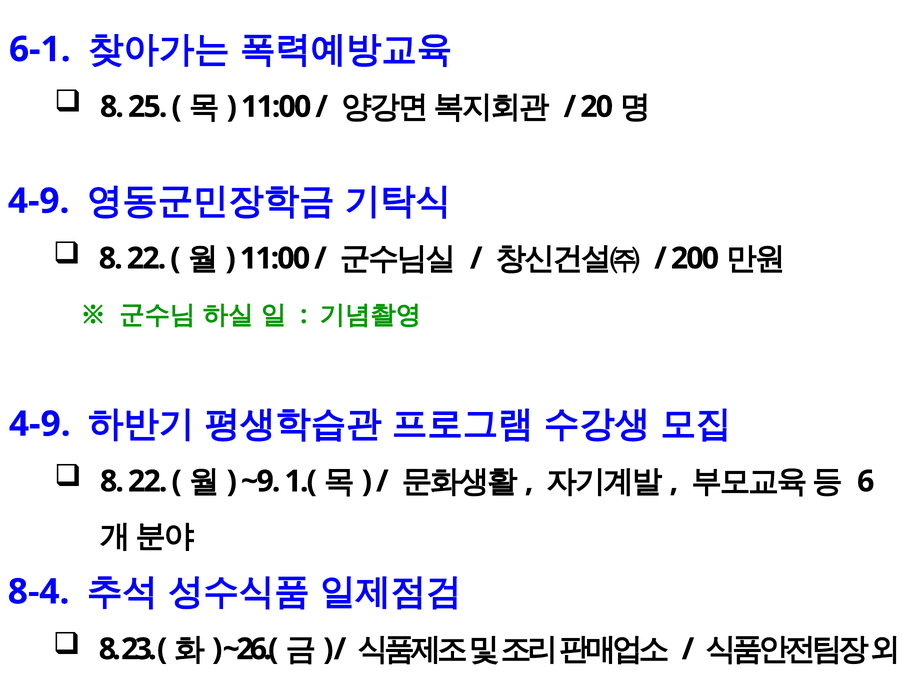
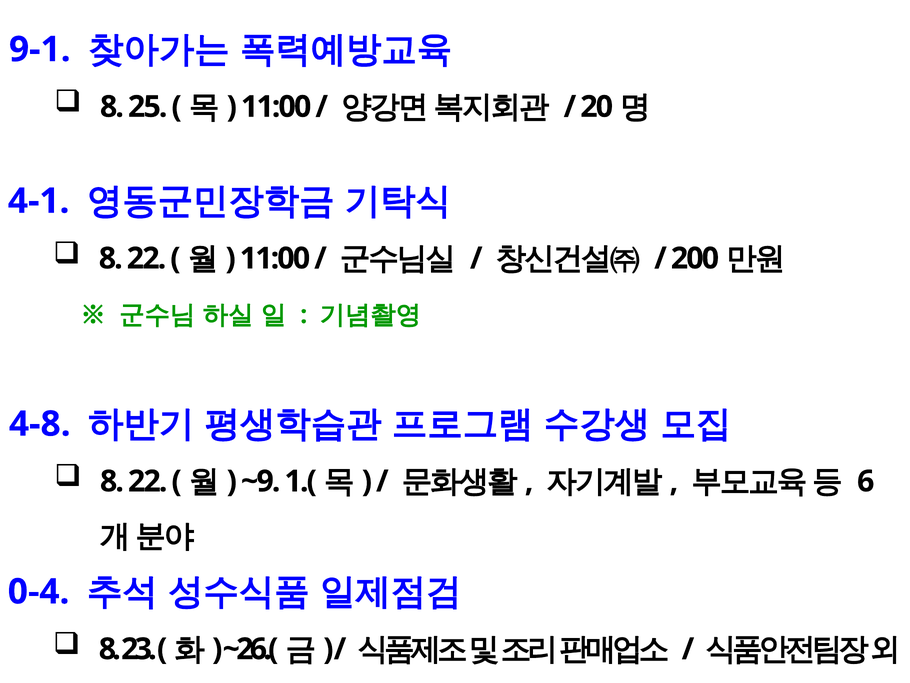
6-1: 6-1 -> 9-1
4-9 at (39, 201): 4-9 -> 4-1
4-9 at (40, 424): 4-9 -> 4-8
8-4: 8-4 -> 0-4
